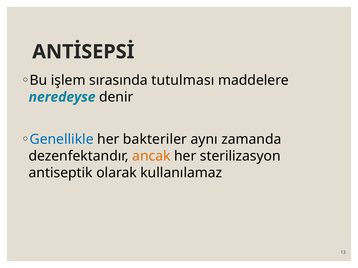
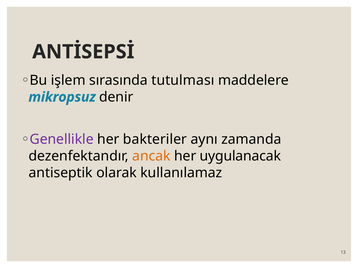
neredeyse: neredeyse -> mikropsuz
Genellikle colour: blue -> purple
sterilizasyon: sterilizasyon -> uygulanacak
